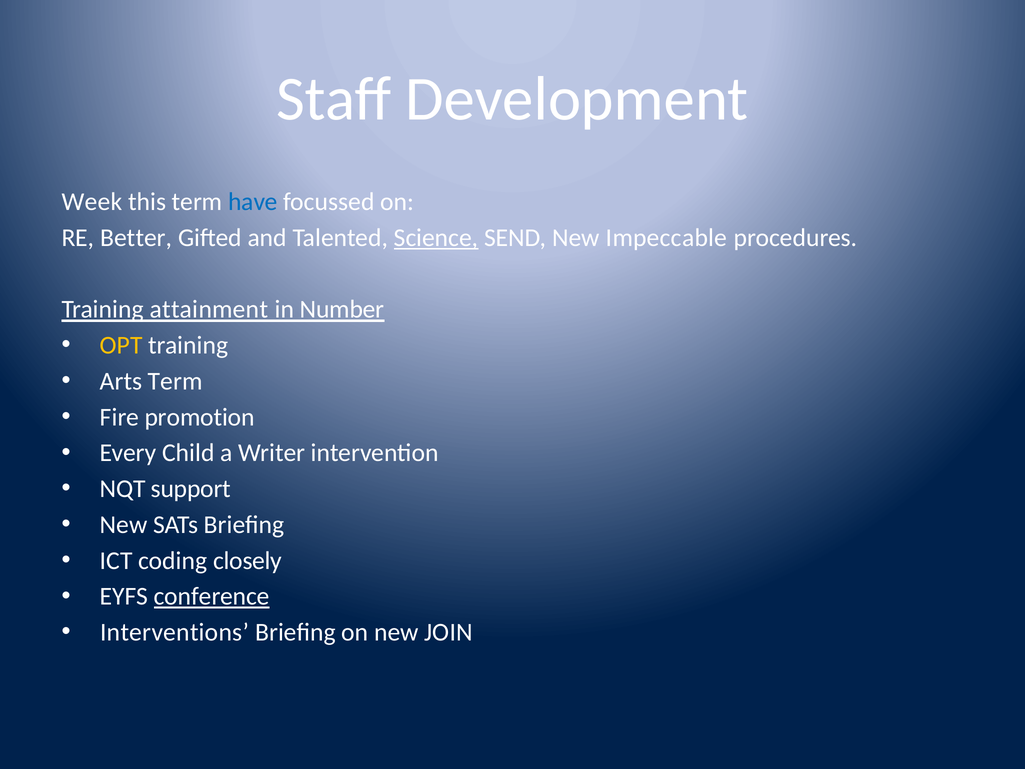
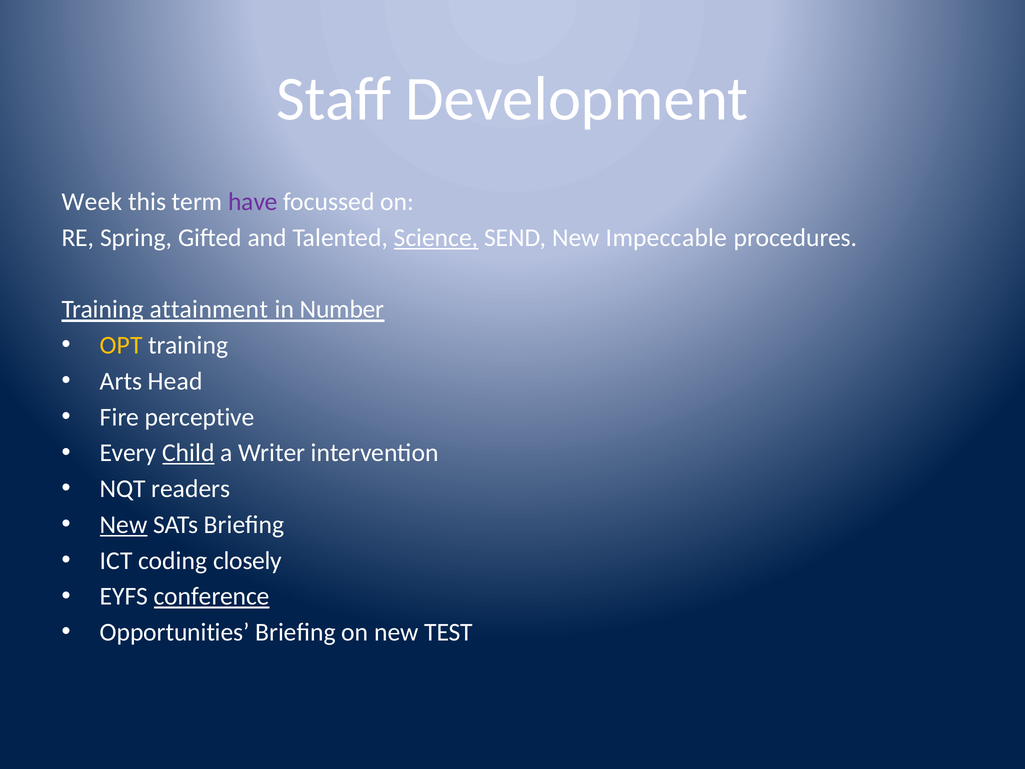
have colour: blue -> purple
Better: Better -> Spring
Arts Term: Term -> Head
promotion: promotion -> perceptive
Child underline: none -> present
support: support -> readers
New at (124, 525) underline: none -> present
Interventions: Interventions -> Opportunities
JOIN: JOIN -> TEST
